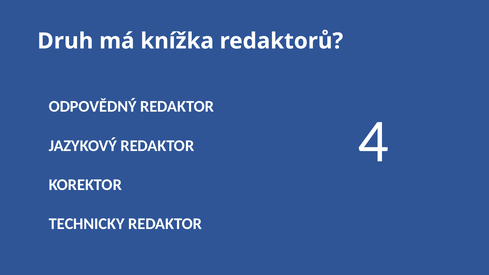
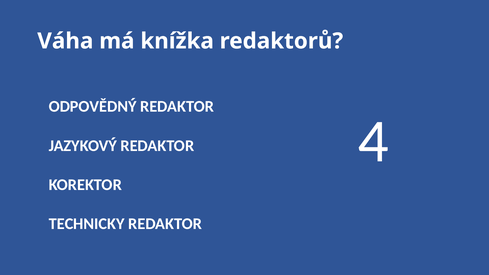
Druh: Druh -> Váha
